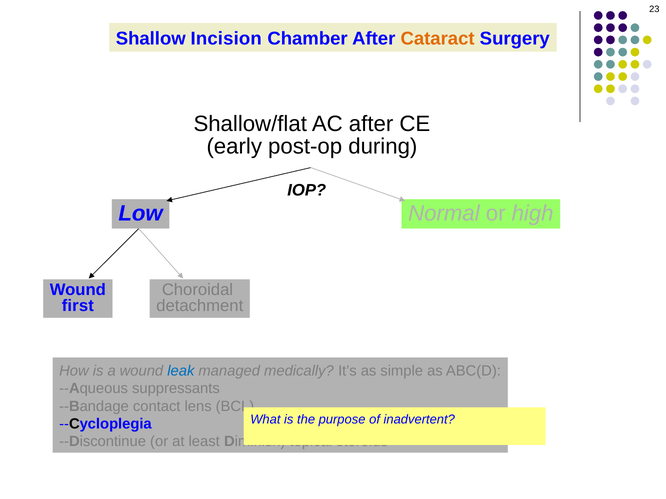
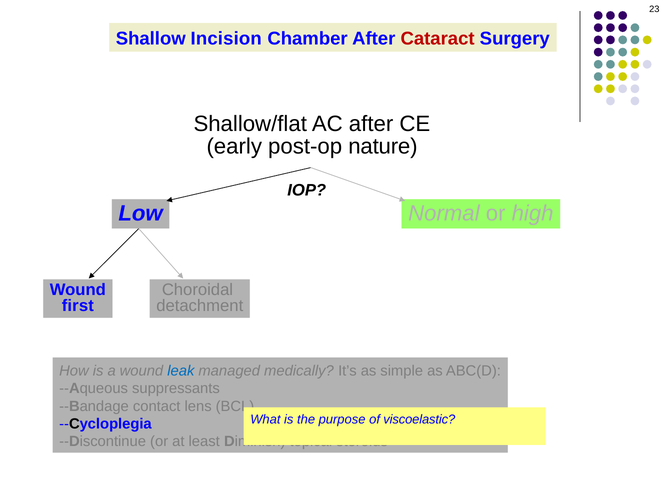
Cataract colour: orange -> red
during: during -> nature
inadvertent: inadvertent -> viscoelastic
